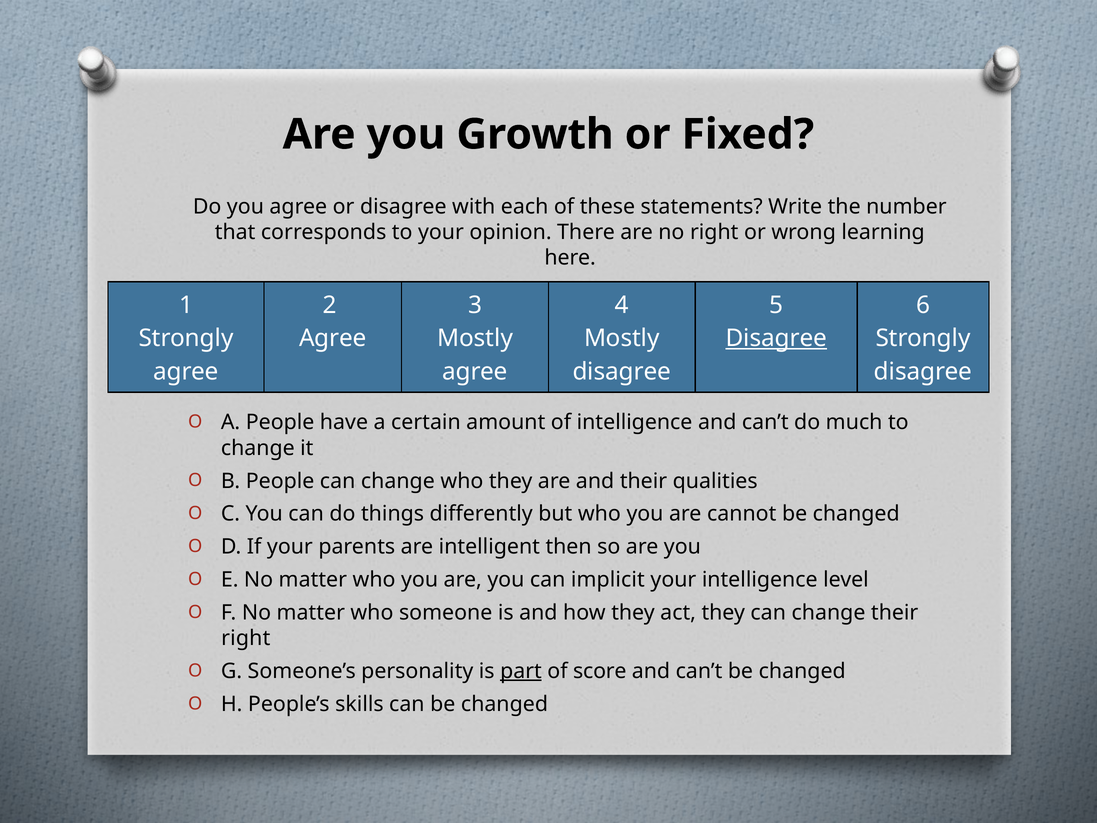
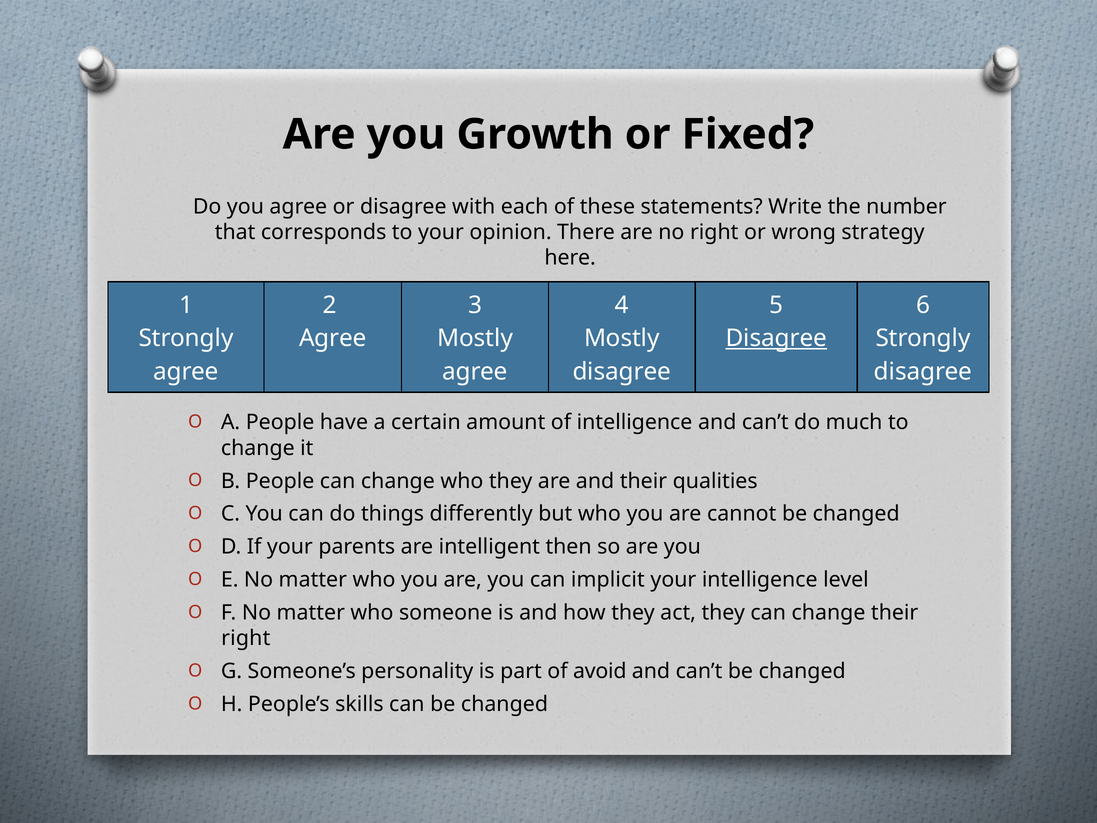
learning: learning -> strategy
part underline: present -> none
score: score -> avoid
